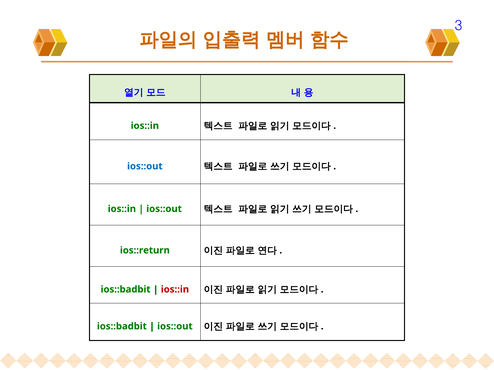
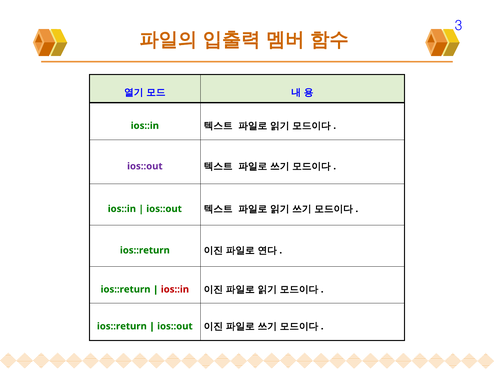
ios::out at (145, 166) colour: blue -> purple
ios::badbit at (126, 290): ios::badbit -> ios::return
ios::badbit at (122, 327): ios::badbit -> ios::return
